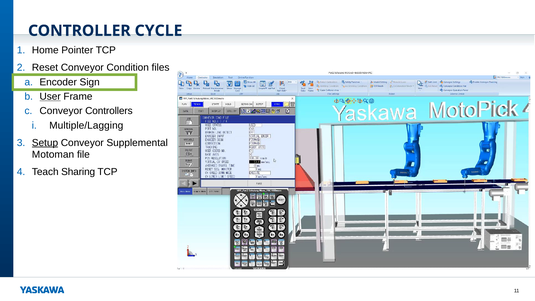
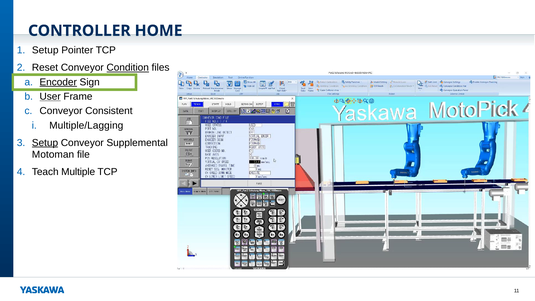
CYCLE: CYCLE -> HOME
Home at (45, 50): Home -> Setup
Condition underline: none -> present
Encoder underline: none -> present
Controllers: Controllers -> Consistent
Sharing: Sharing -> Multiple
